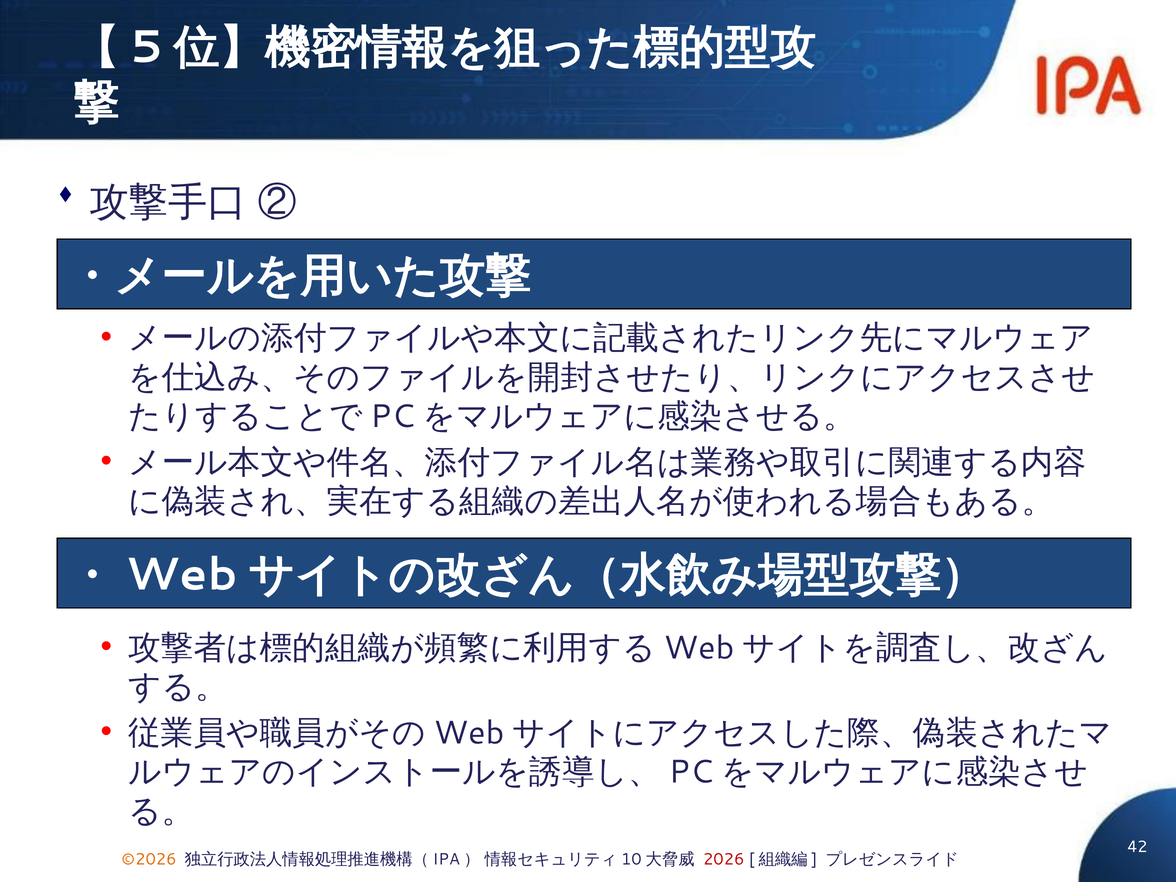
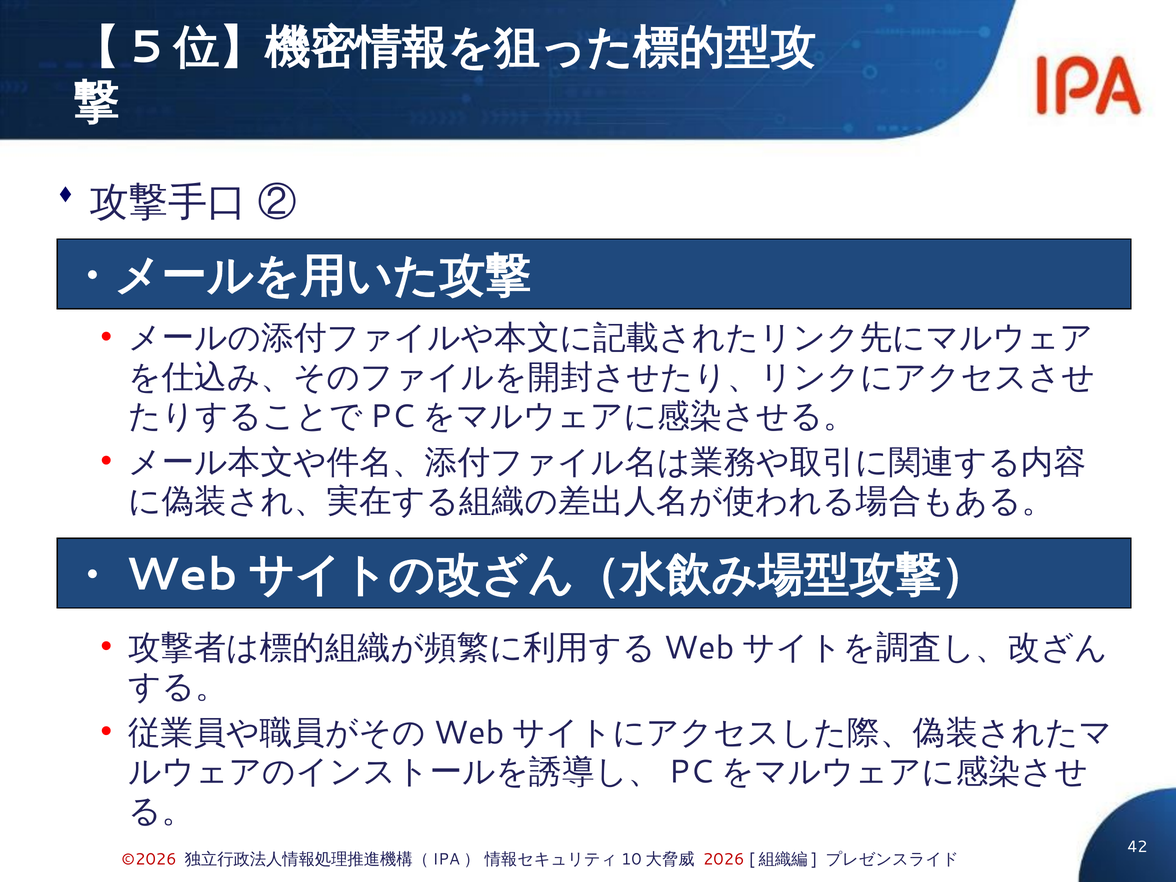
©2026 colour: orange -> red
